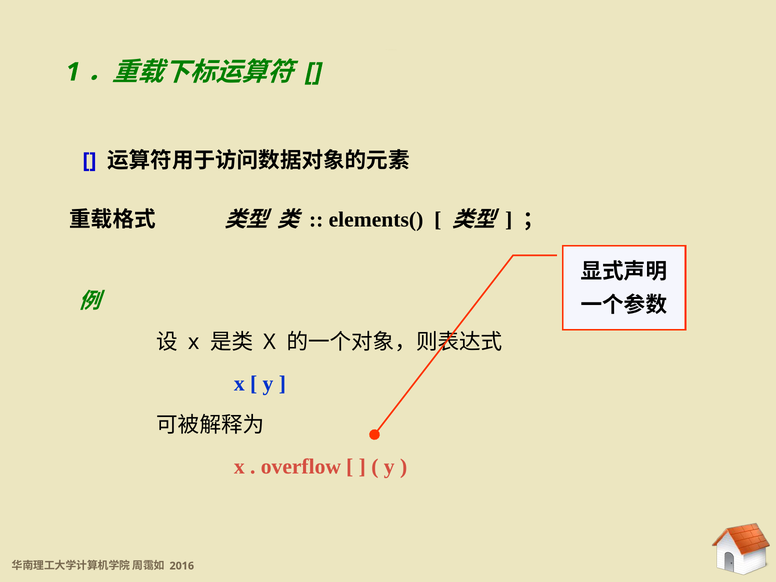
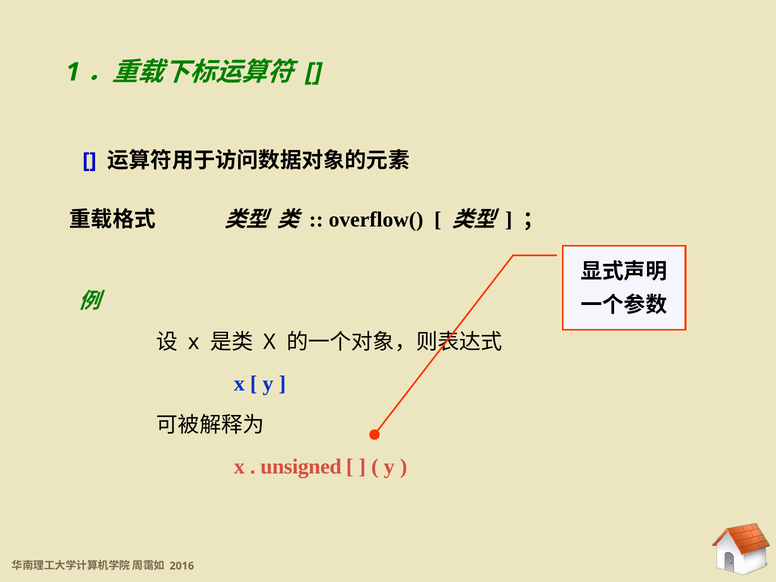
elements(: elements( -> overflow(
overflow: overflow -> unsigned
